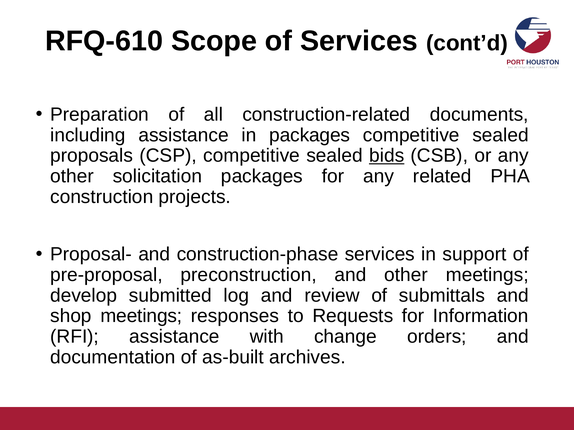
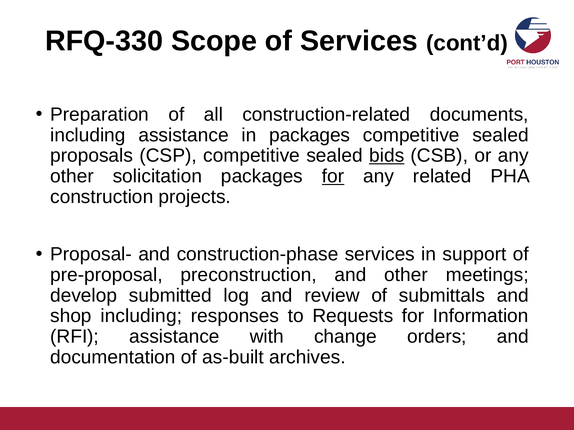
RFQ-610: RFQ-610 -> RFQ-330
for at (333, 177) underline: none -> present
shop meetings: meetings -> including
